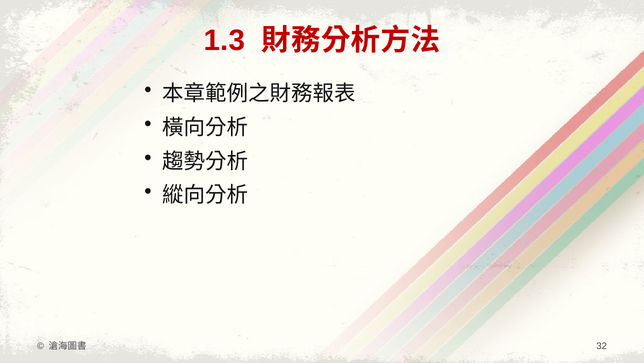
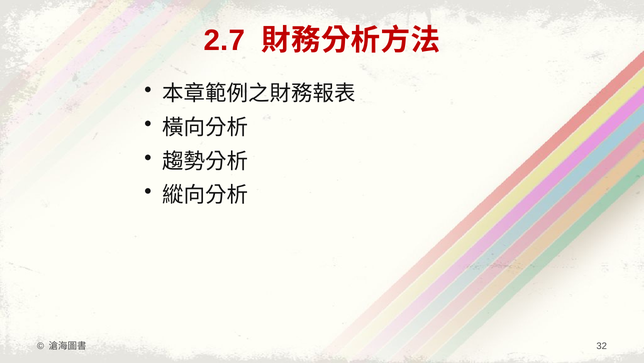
1.3: 1.3 -> 2.7
